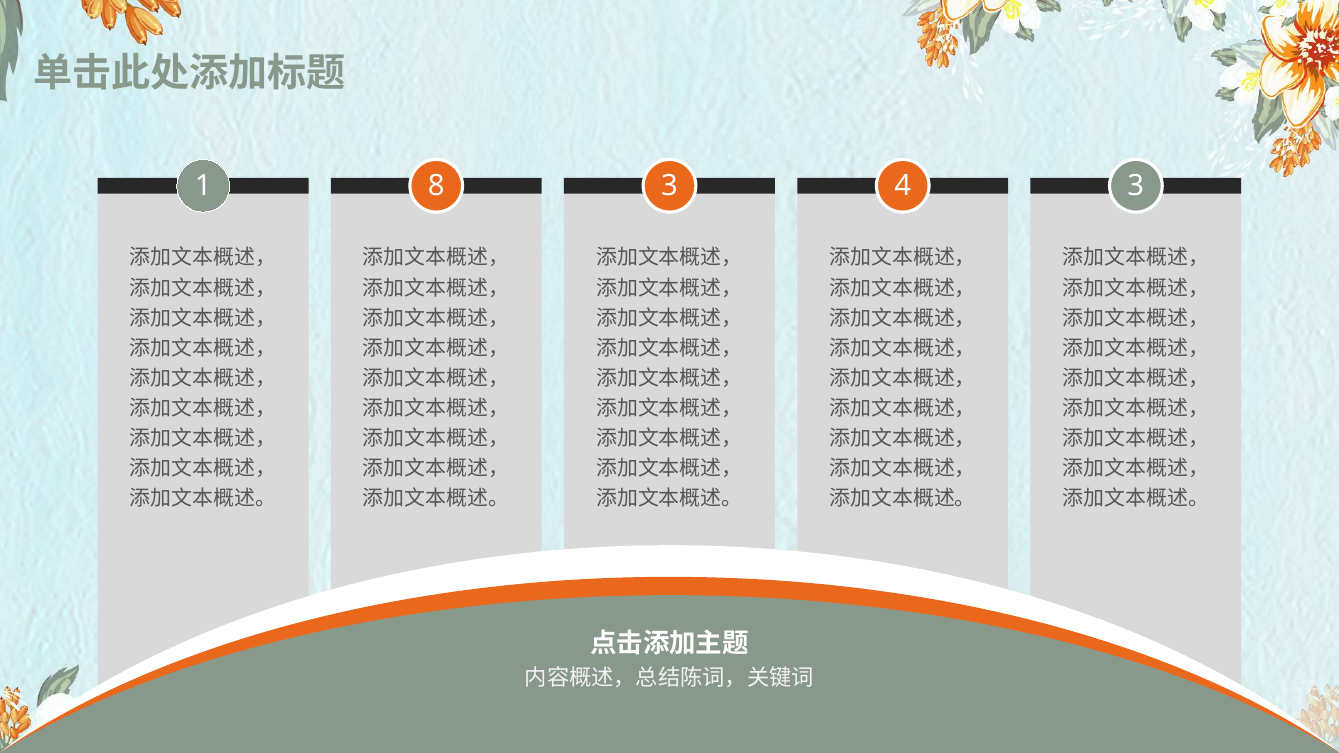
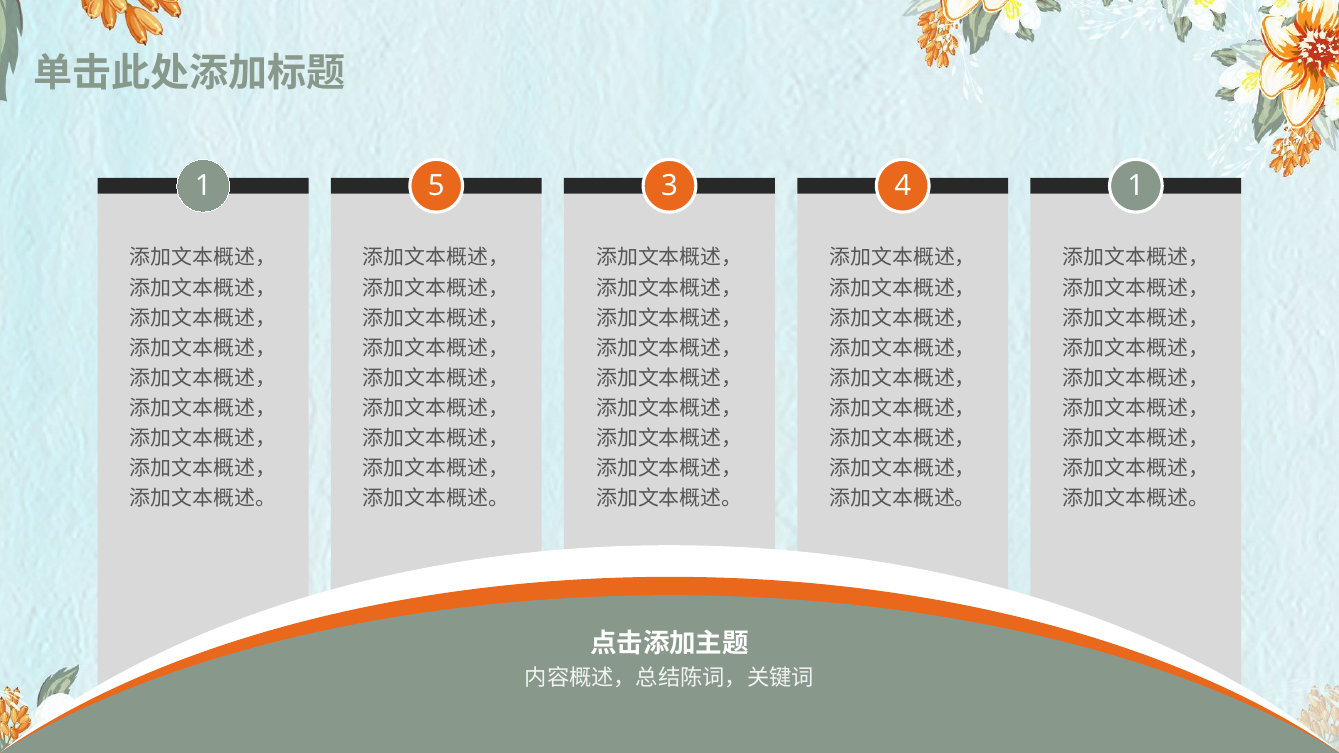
8: 8 -> 5
4 3: 3 -> 1
